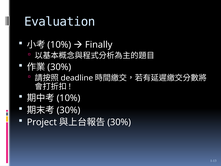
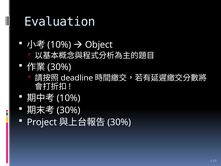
Finally: Finally -> Object
